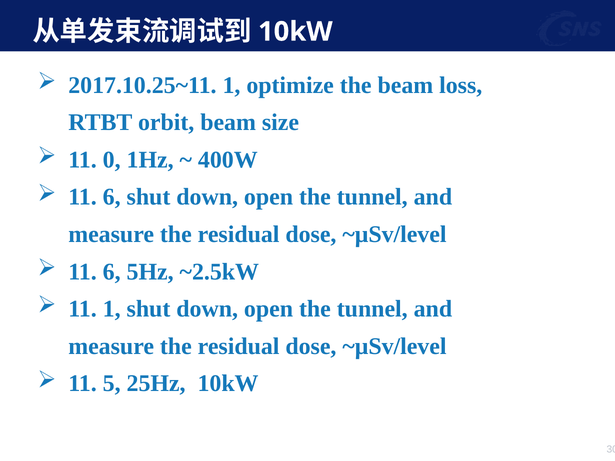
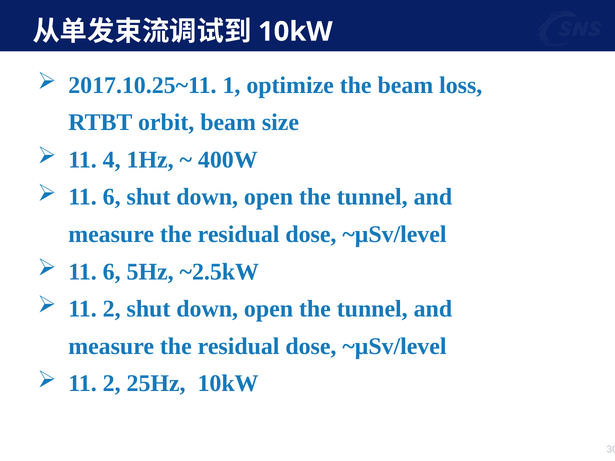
0: 0 -> 4
1 at (112, 309): 1 -> 2
5 at (112, 384): 5 -> 2
